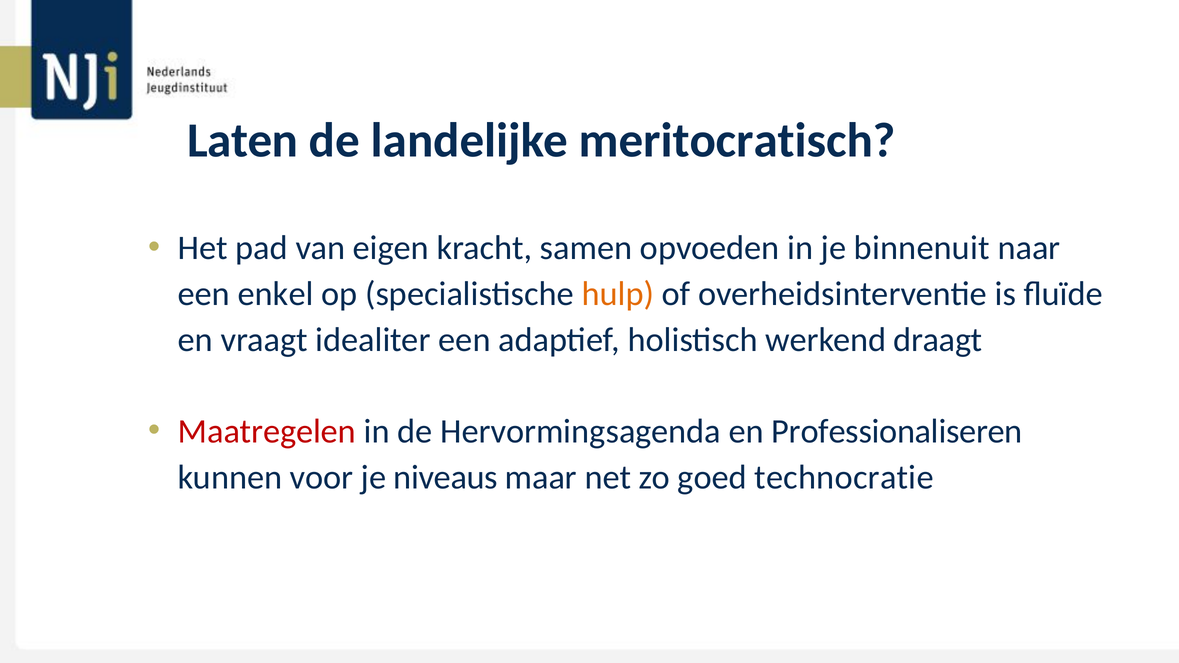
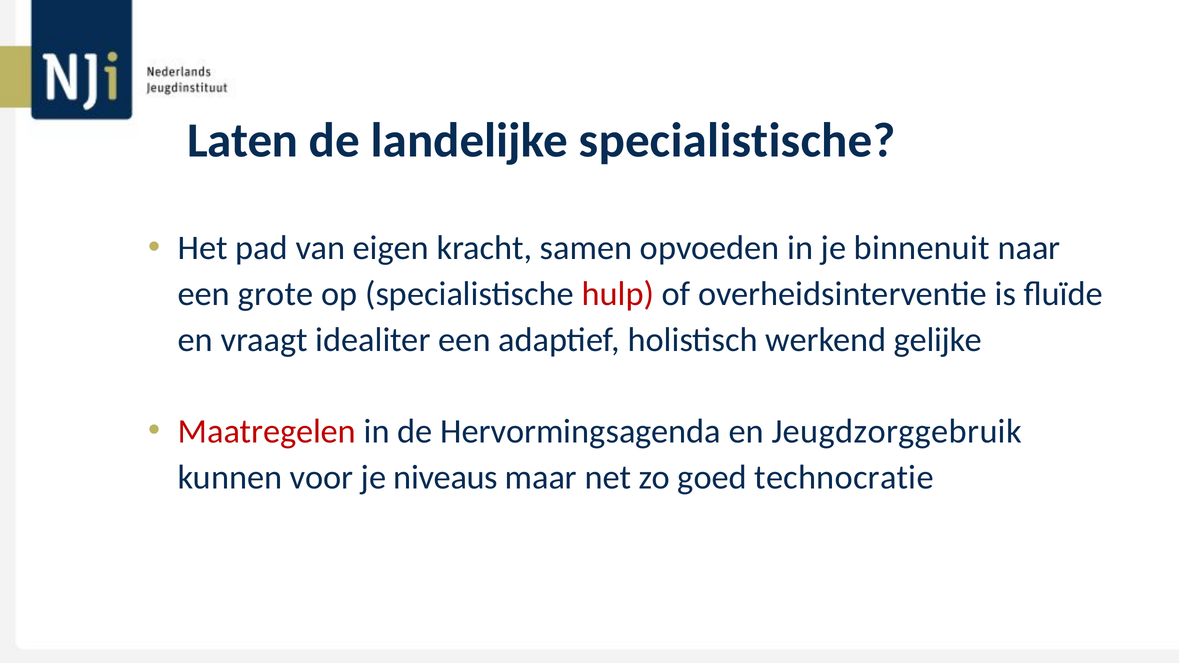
landelijke meritocratisch: meritocratisch -> specialistische
enkel: enkel -> grote
hulp colour: orange -> red
draagt: draagt -> gelijke
Professionaliseren: Professionaliseren -> Jeugdzorggebruik
